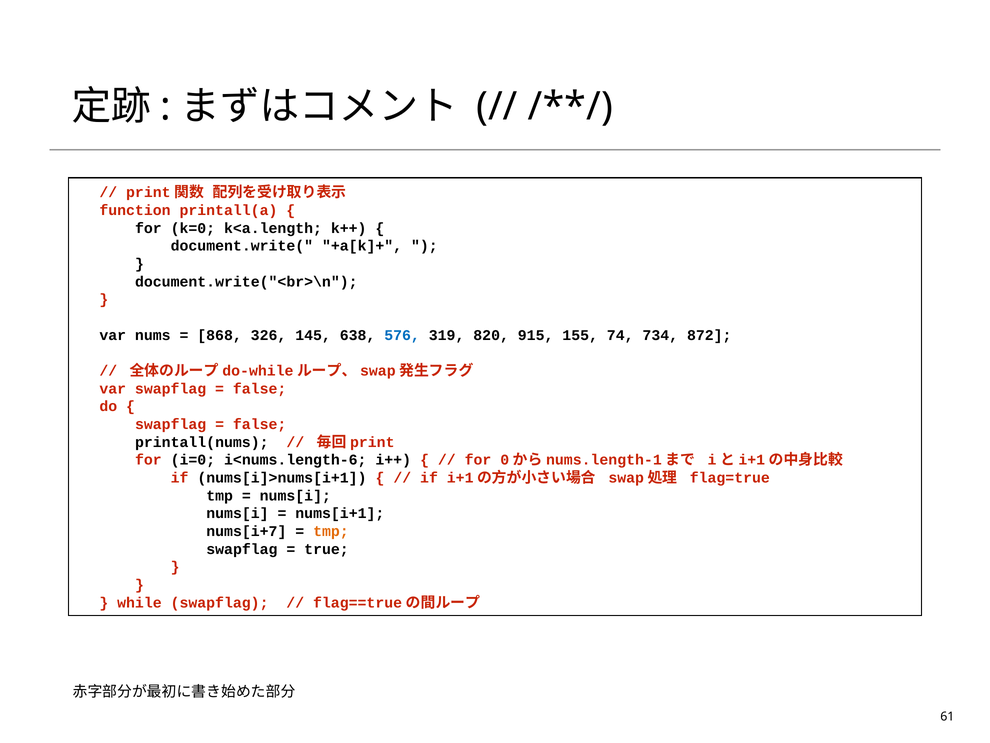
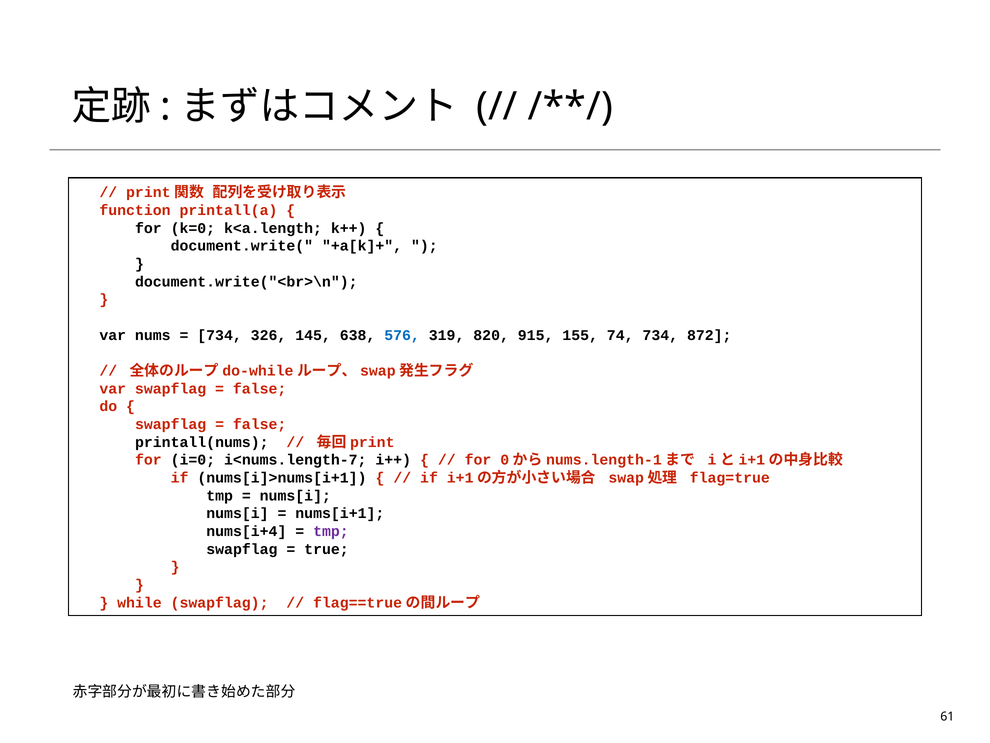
868 at (220, 335): 868 -> 734
i<nums.length-6: i<nums.length-6 -> i<nums.length-7
nums[i+7: nums[i+7 -> nums[i+4
tmp at (331, 531) colour: orange -> purple
